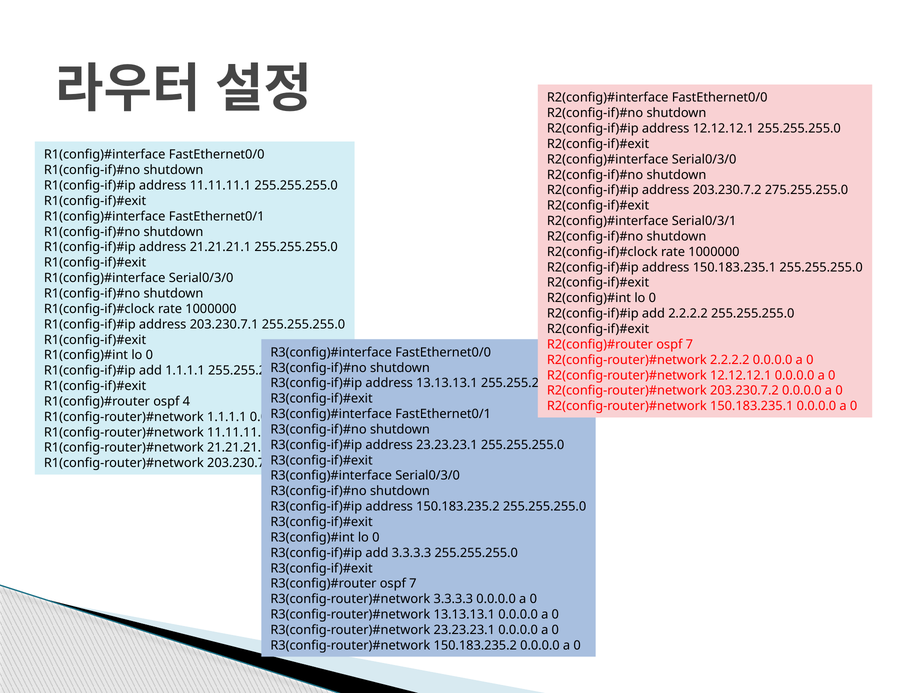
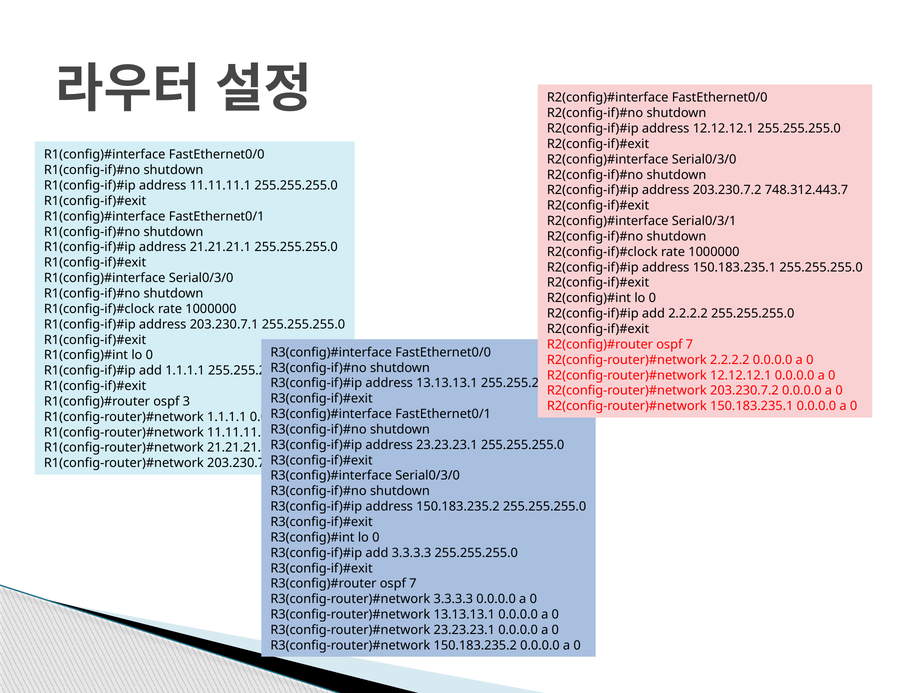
275.255.255.0: 275.255.255.0 -> 748.312.443.7
4: 4 -> 3
